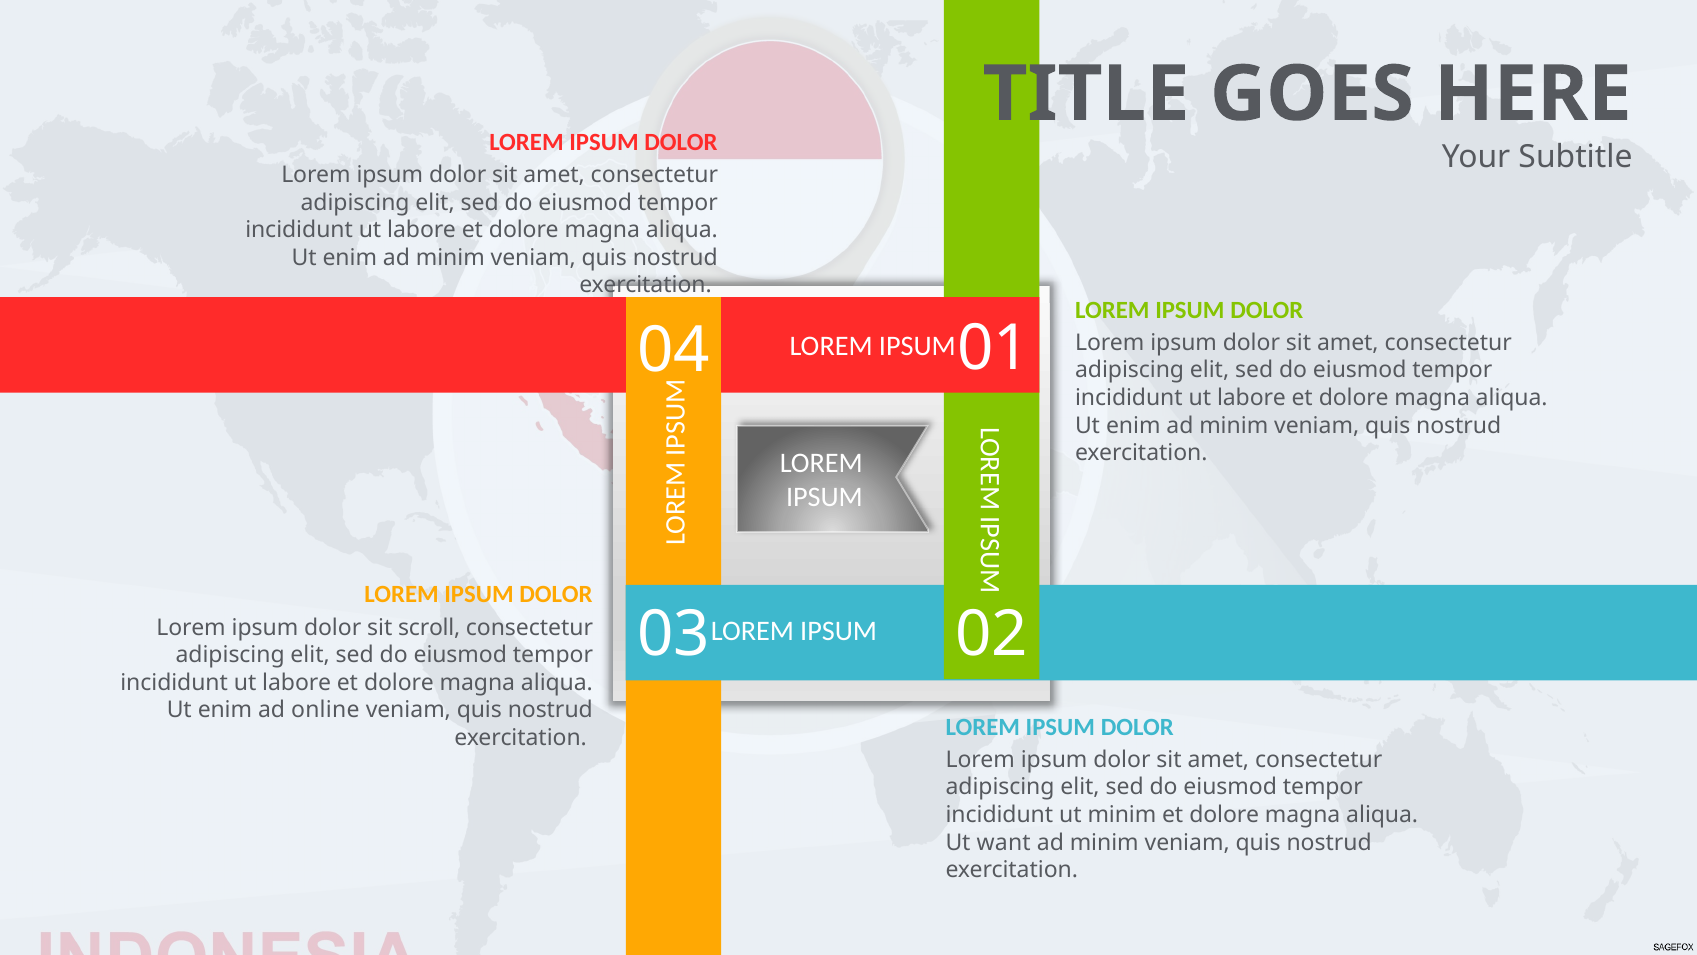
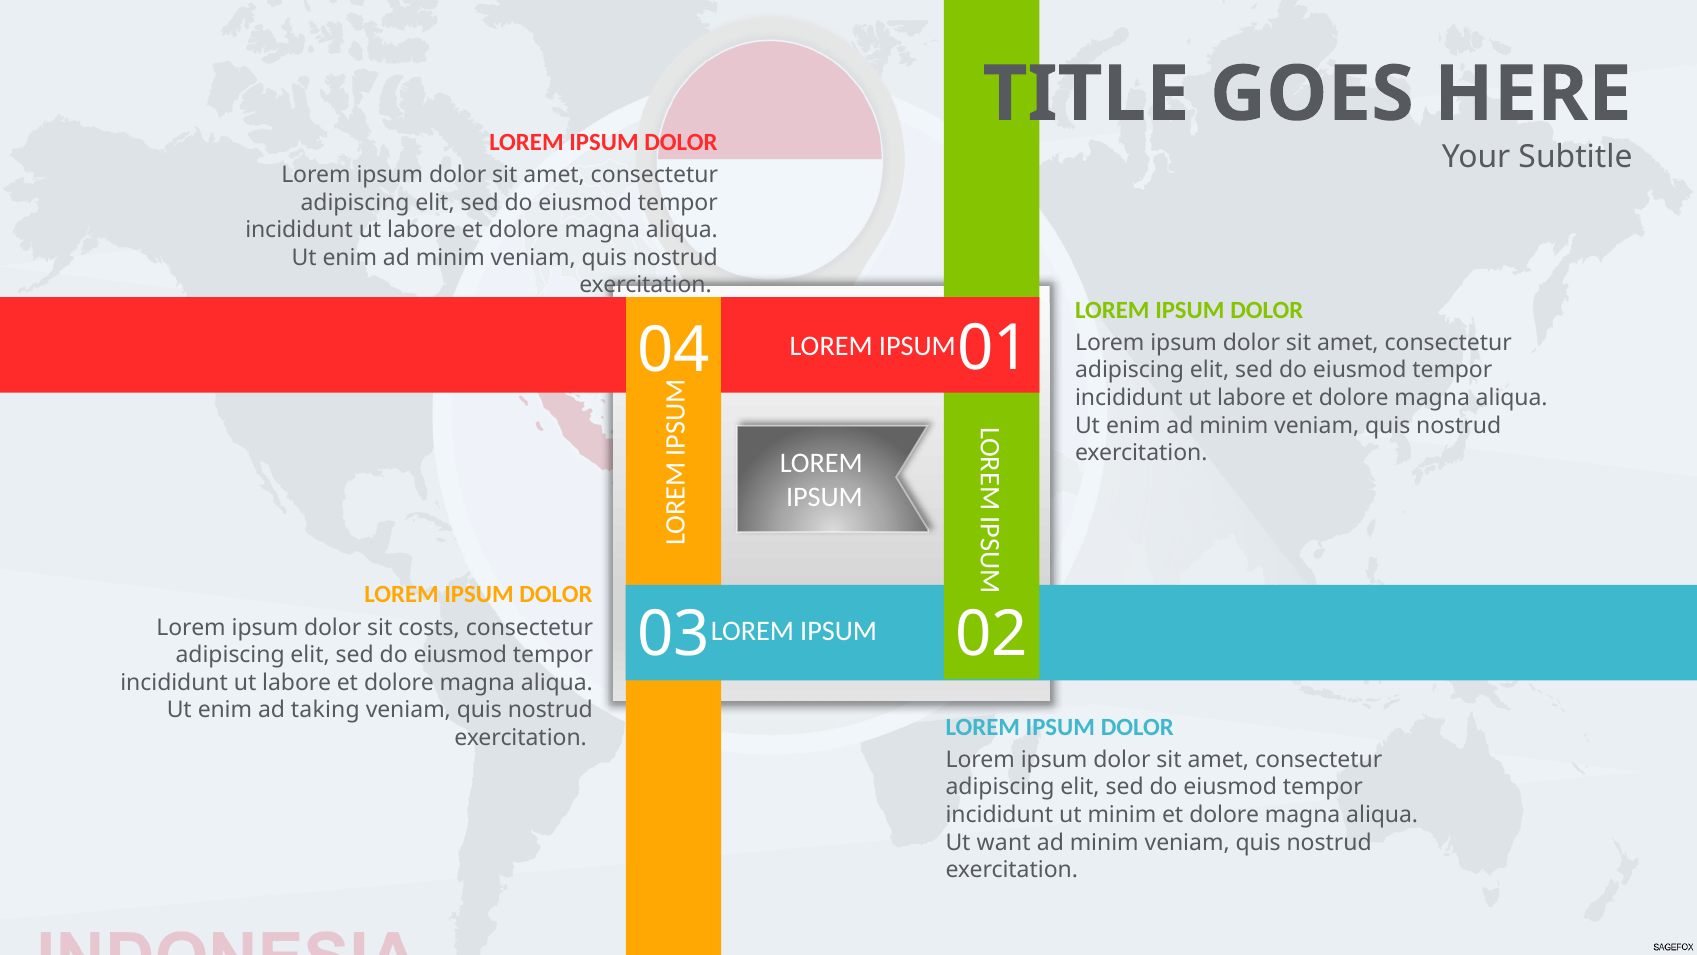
scroll: scroll -> costs
online: online -> taking
